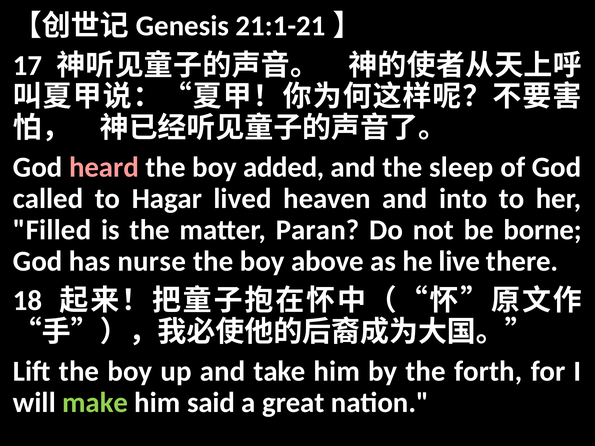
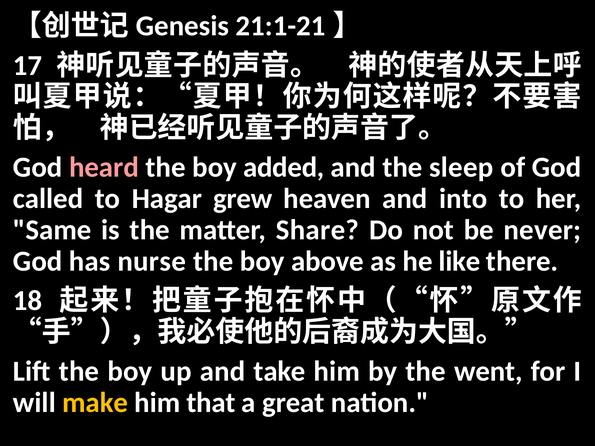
lived: lived -> grew
Filled: Filled -> Same
Paran: Paran -> Share
borne: borne -> never
live: live -> like
forth: forth -> went
make colour: light green -> yellow
said: said -> that
